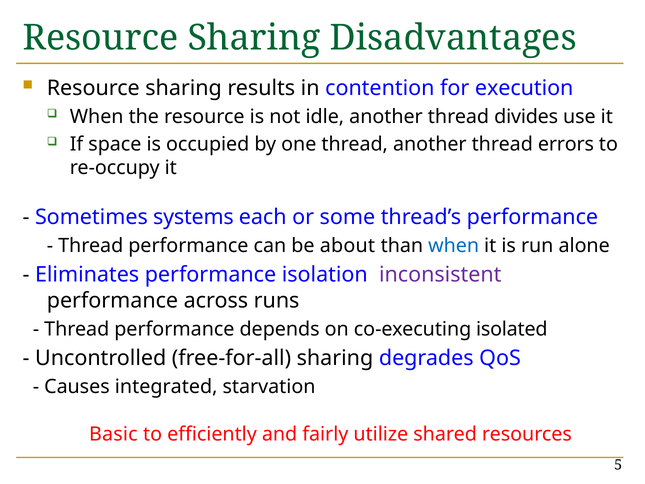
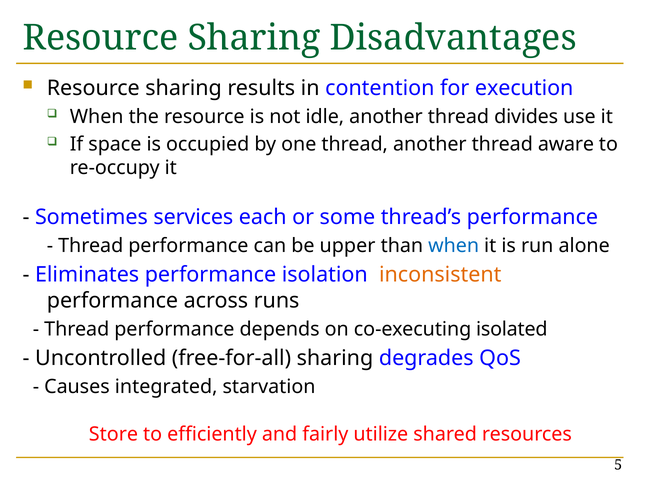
errors: errors -> aware
systems: systems -> services
about: about -> upper
inconsistent colour: purple -> orange
Basic: Basic -> Store
